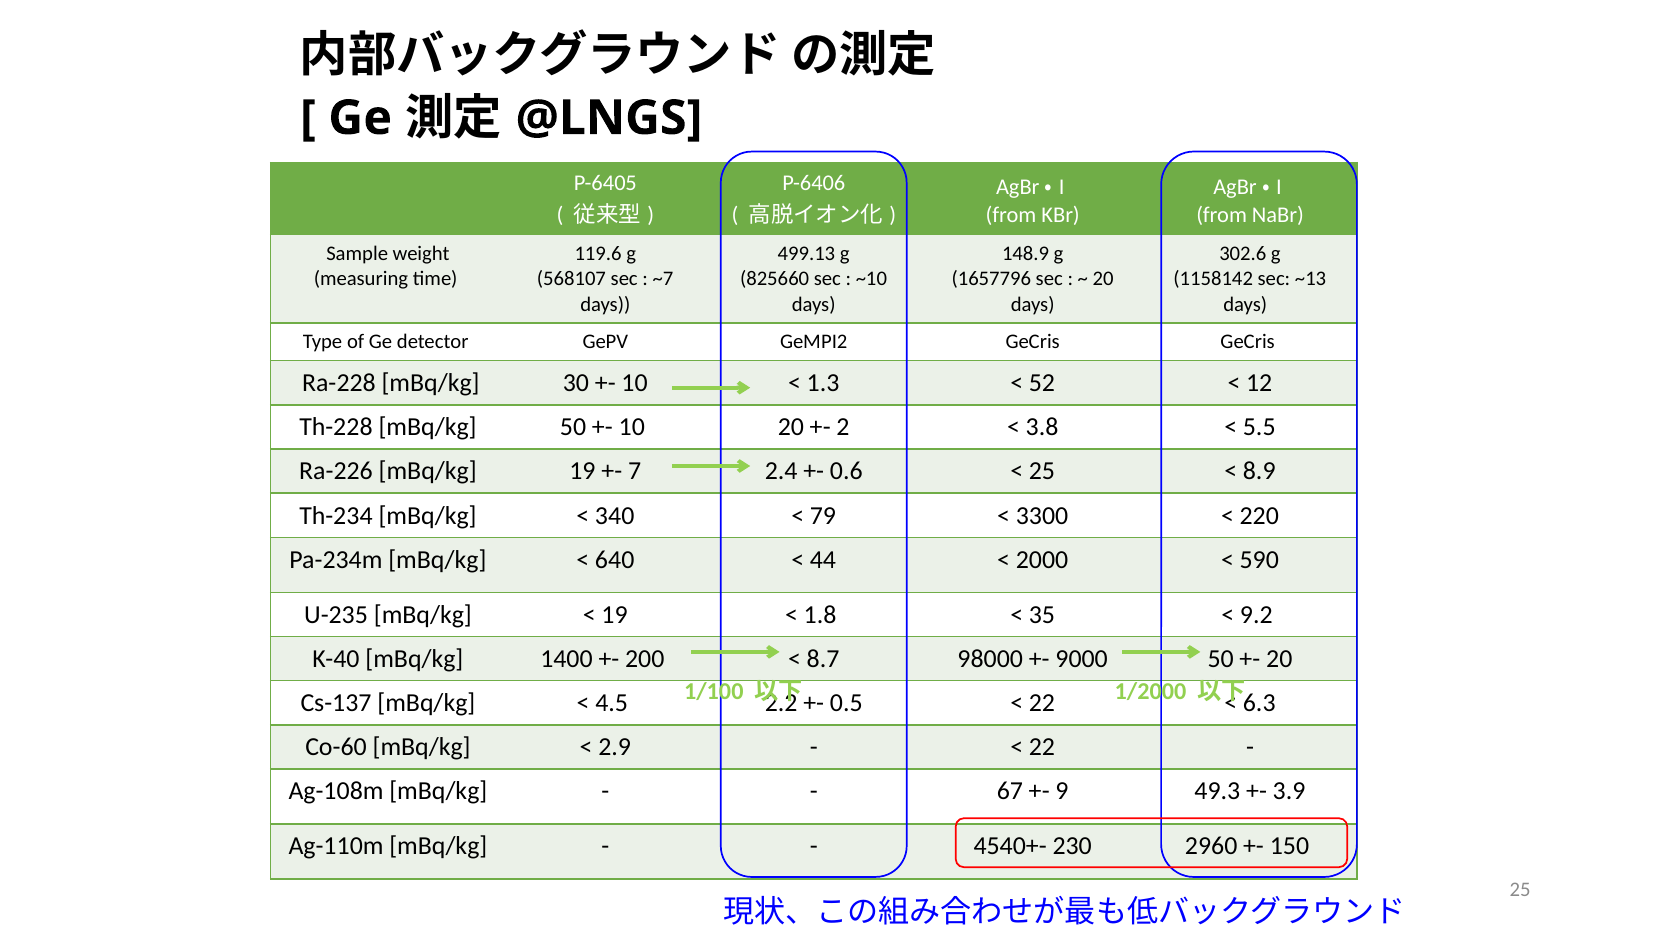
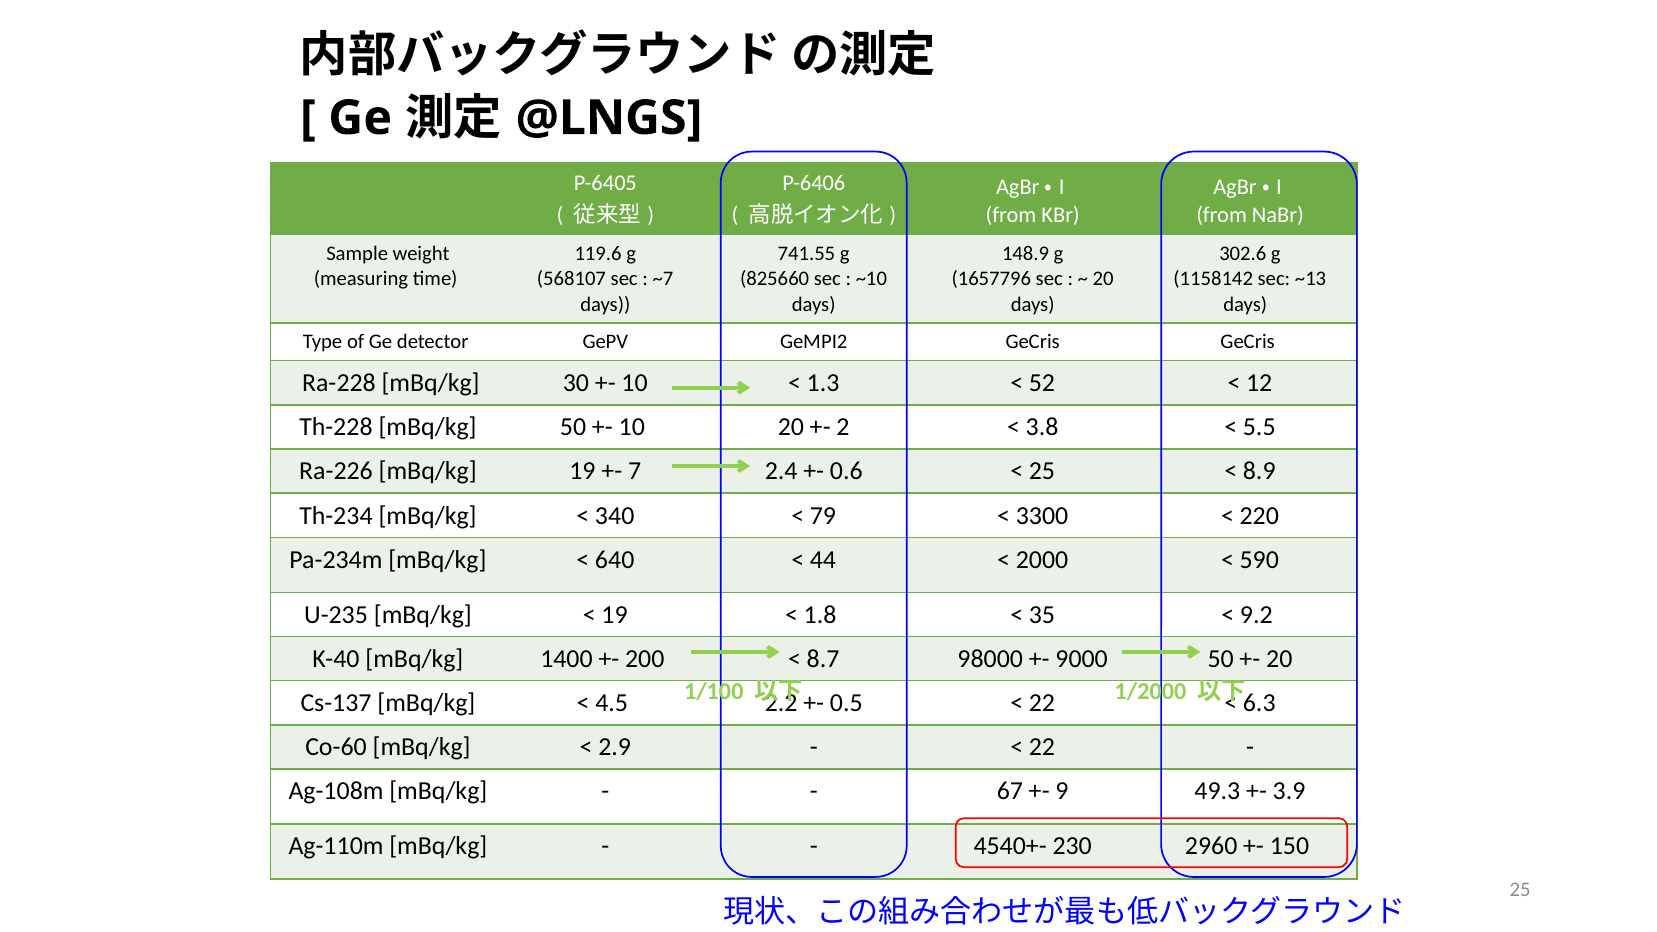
499.13: 499.13 -> 741.55
